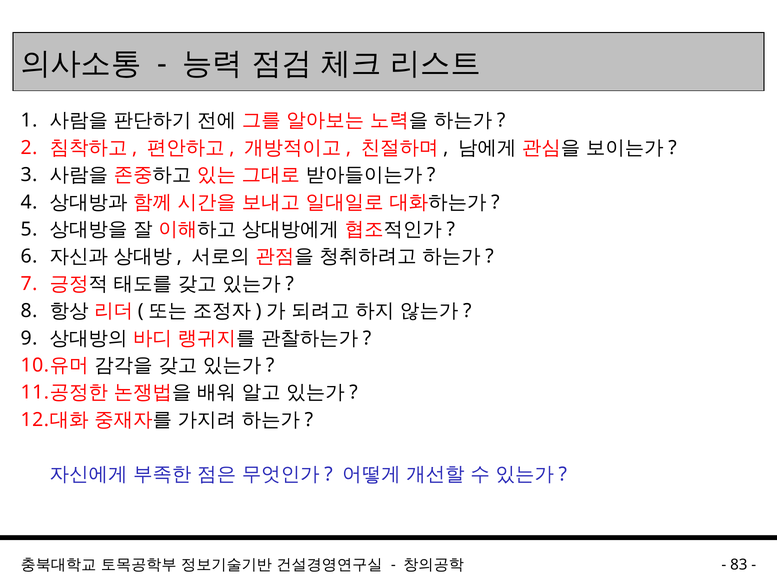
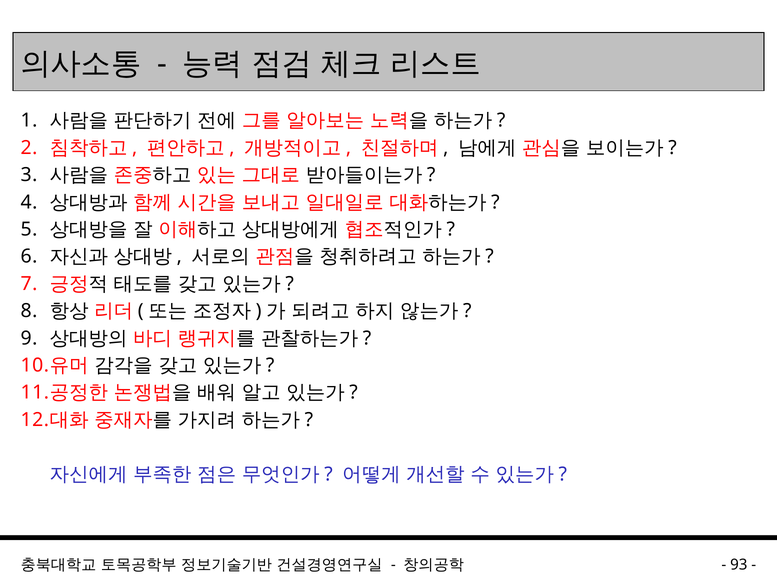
83: 83 -> 93
